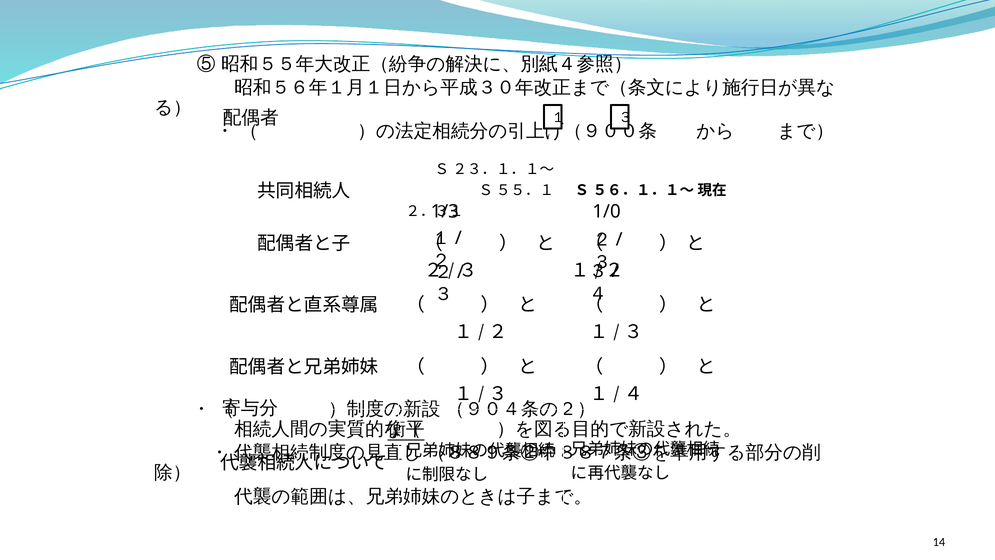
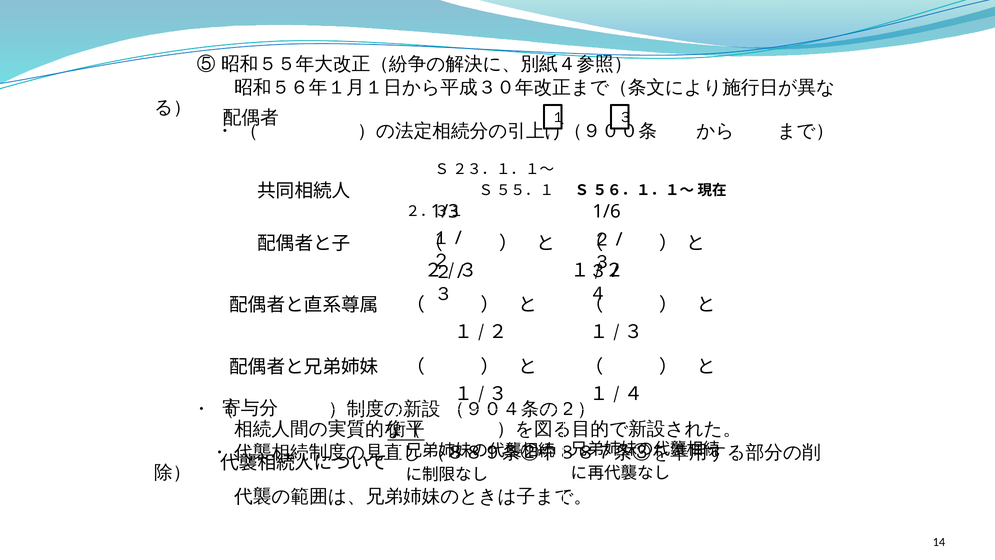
1/0: 1/0 -> 1/6
